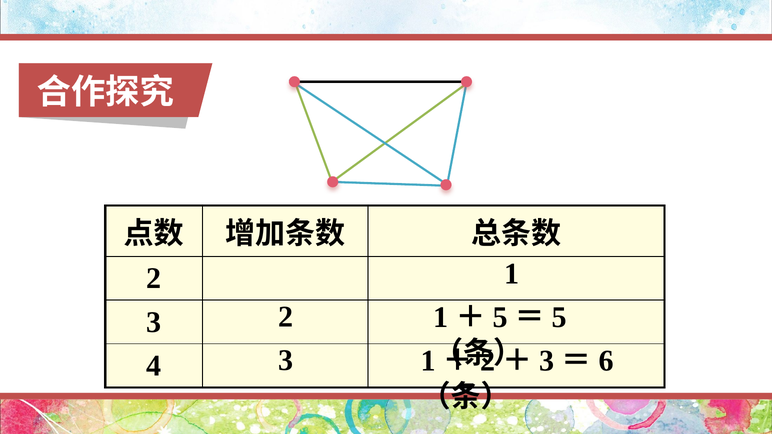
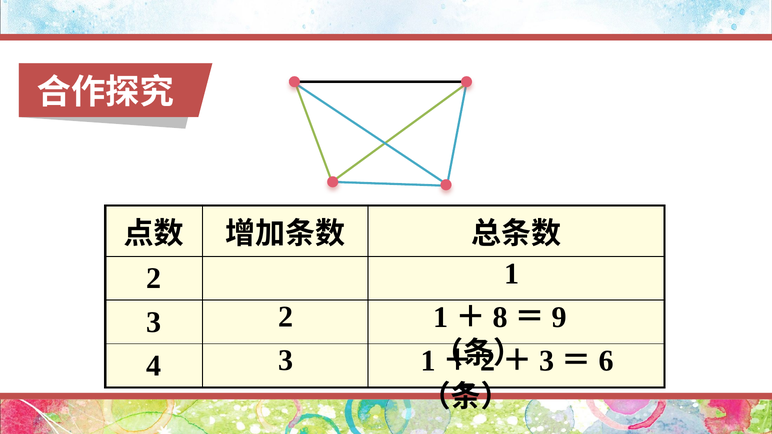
5 at (500, 318): 5 -> 8
5 at (559, 318): 5 -> 9
